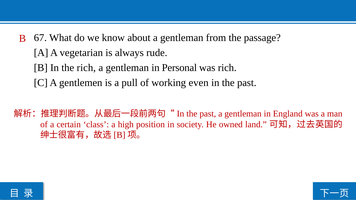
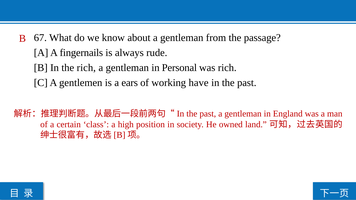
vegetarian: vegetarian -> fingernails
pull: pull -> ears
even: even -> have
